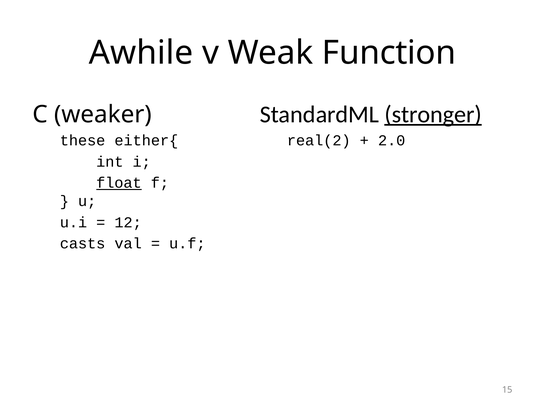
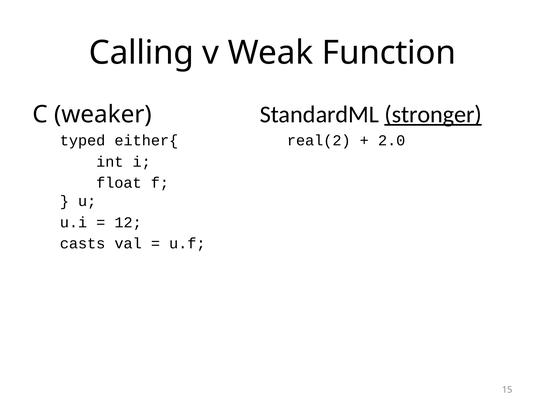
Awhile: Awhile -> Calling
these: these -> typed
float underline: present -> none
